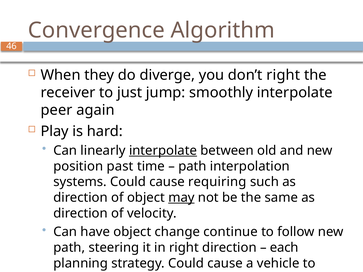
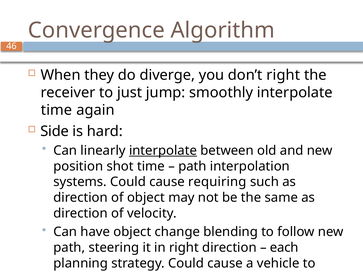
peer at (57, 110): peer -> time
Play: Play -> Side
past: past -> shot
may underline: present -> none
continue: continue -> blending
